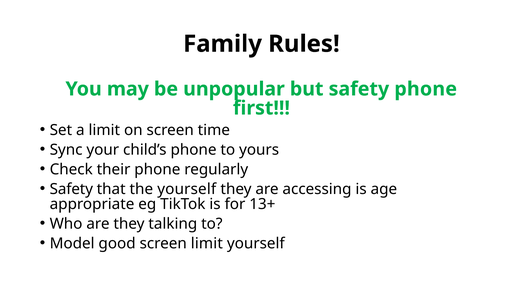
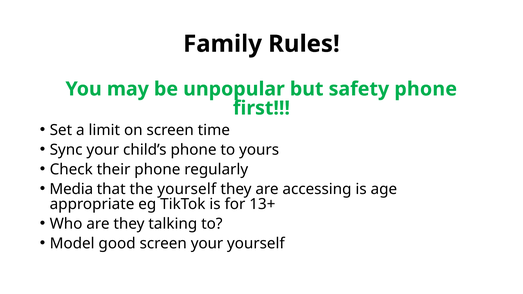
Safety at (71, 189): Safety -> Media
screen limit: limit -> your
